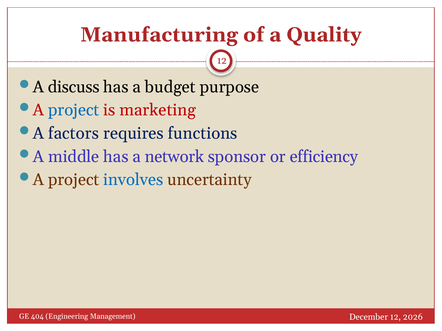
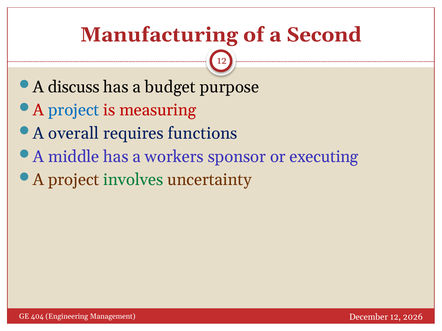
Quality: Quality -> Second
marketing: marketing -> measuring
factors: factors -> overall
network: network -> workers
efficiency: efficiency -> executing
involves colour: blue -> green
